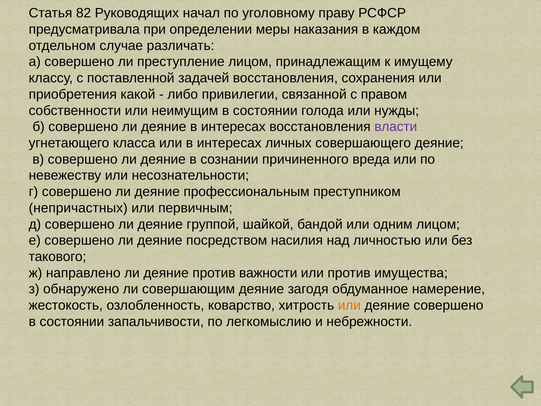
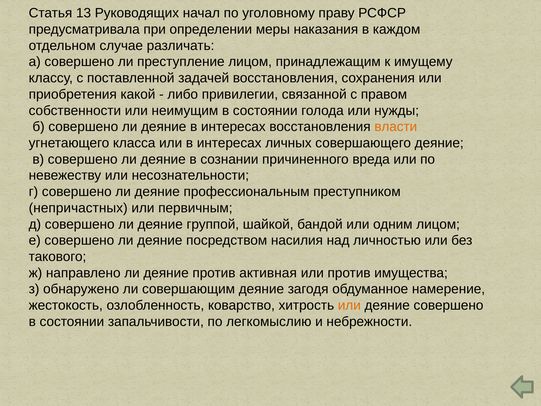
82: 82 -> 13
власти colour: purple -> orange
важности: важности -> активная
